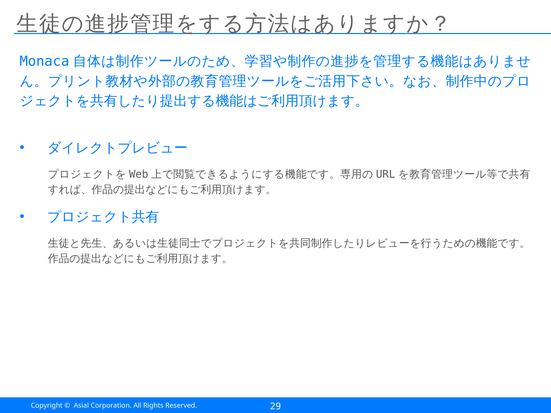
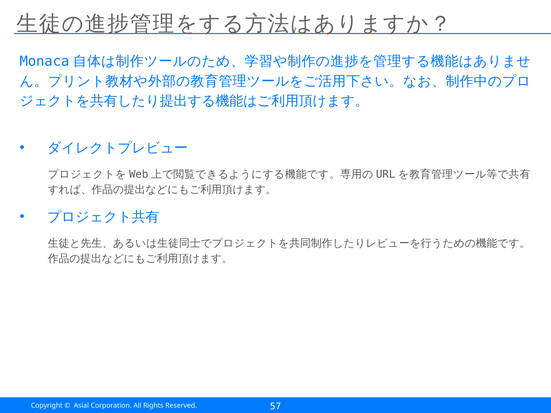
29: 29 -> 57
